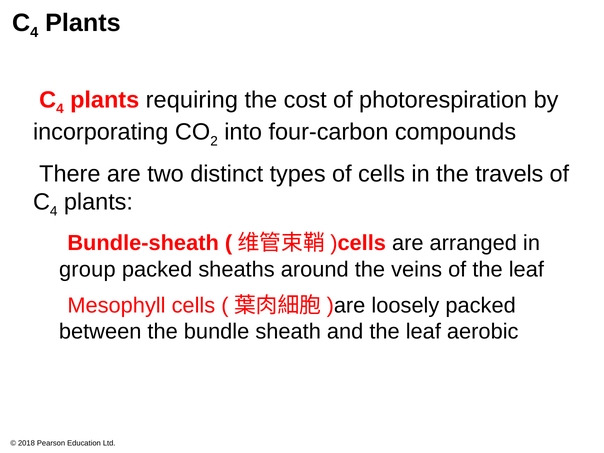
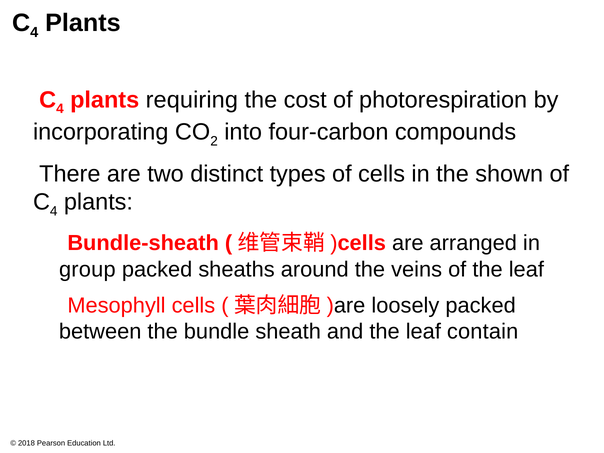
travels: travels -> shown
aerobic: aerobic -> contain
